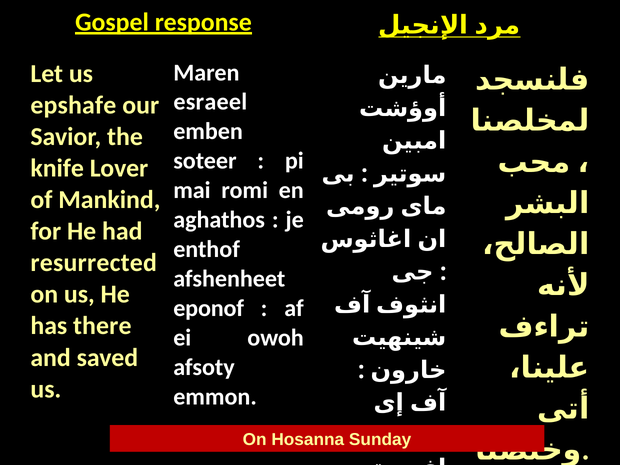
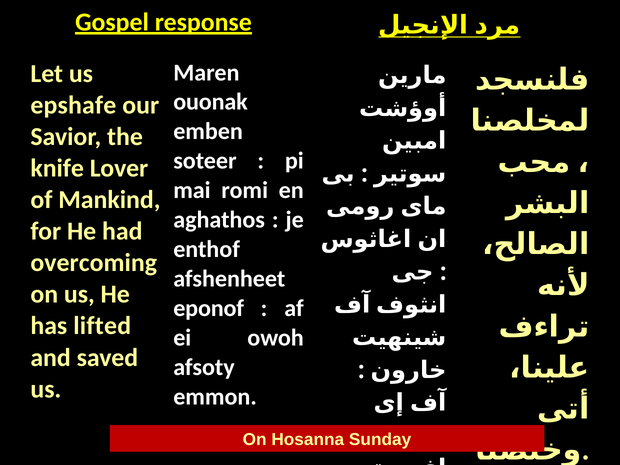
esraeel: esraeel -> ouonak
resurrected: resurrected -> overcoming
there: there -> lifted
